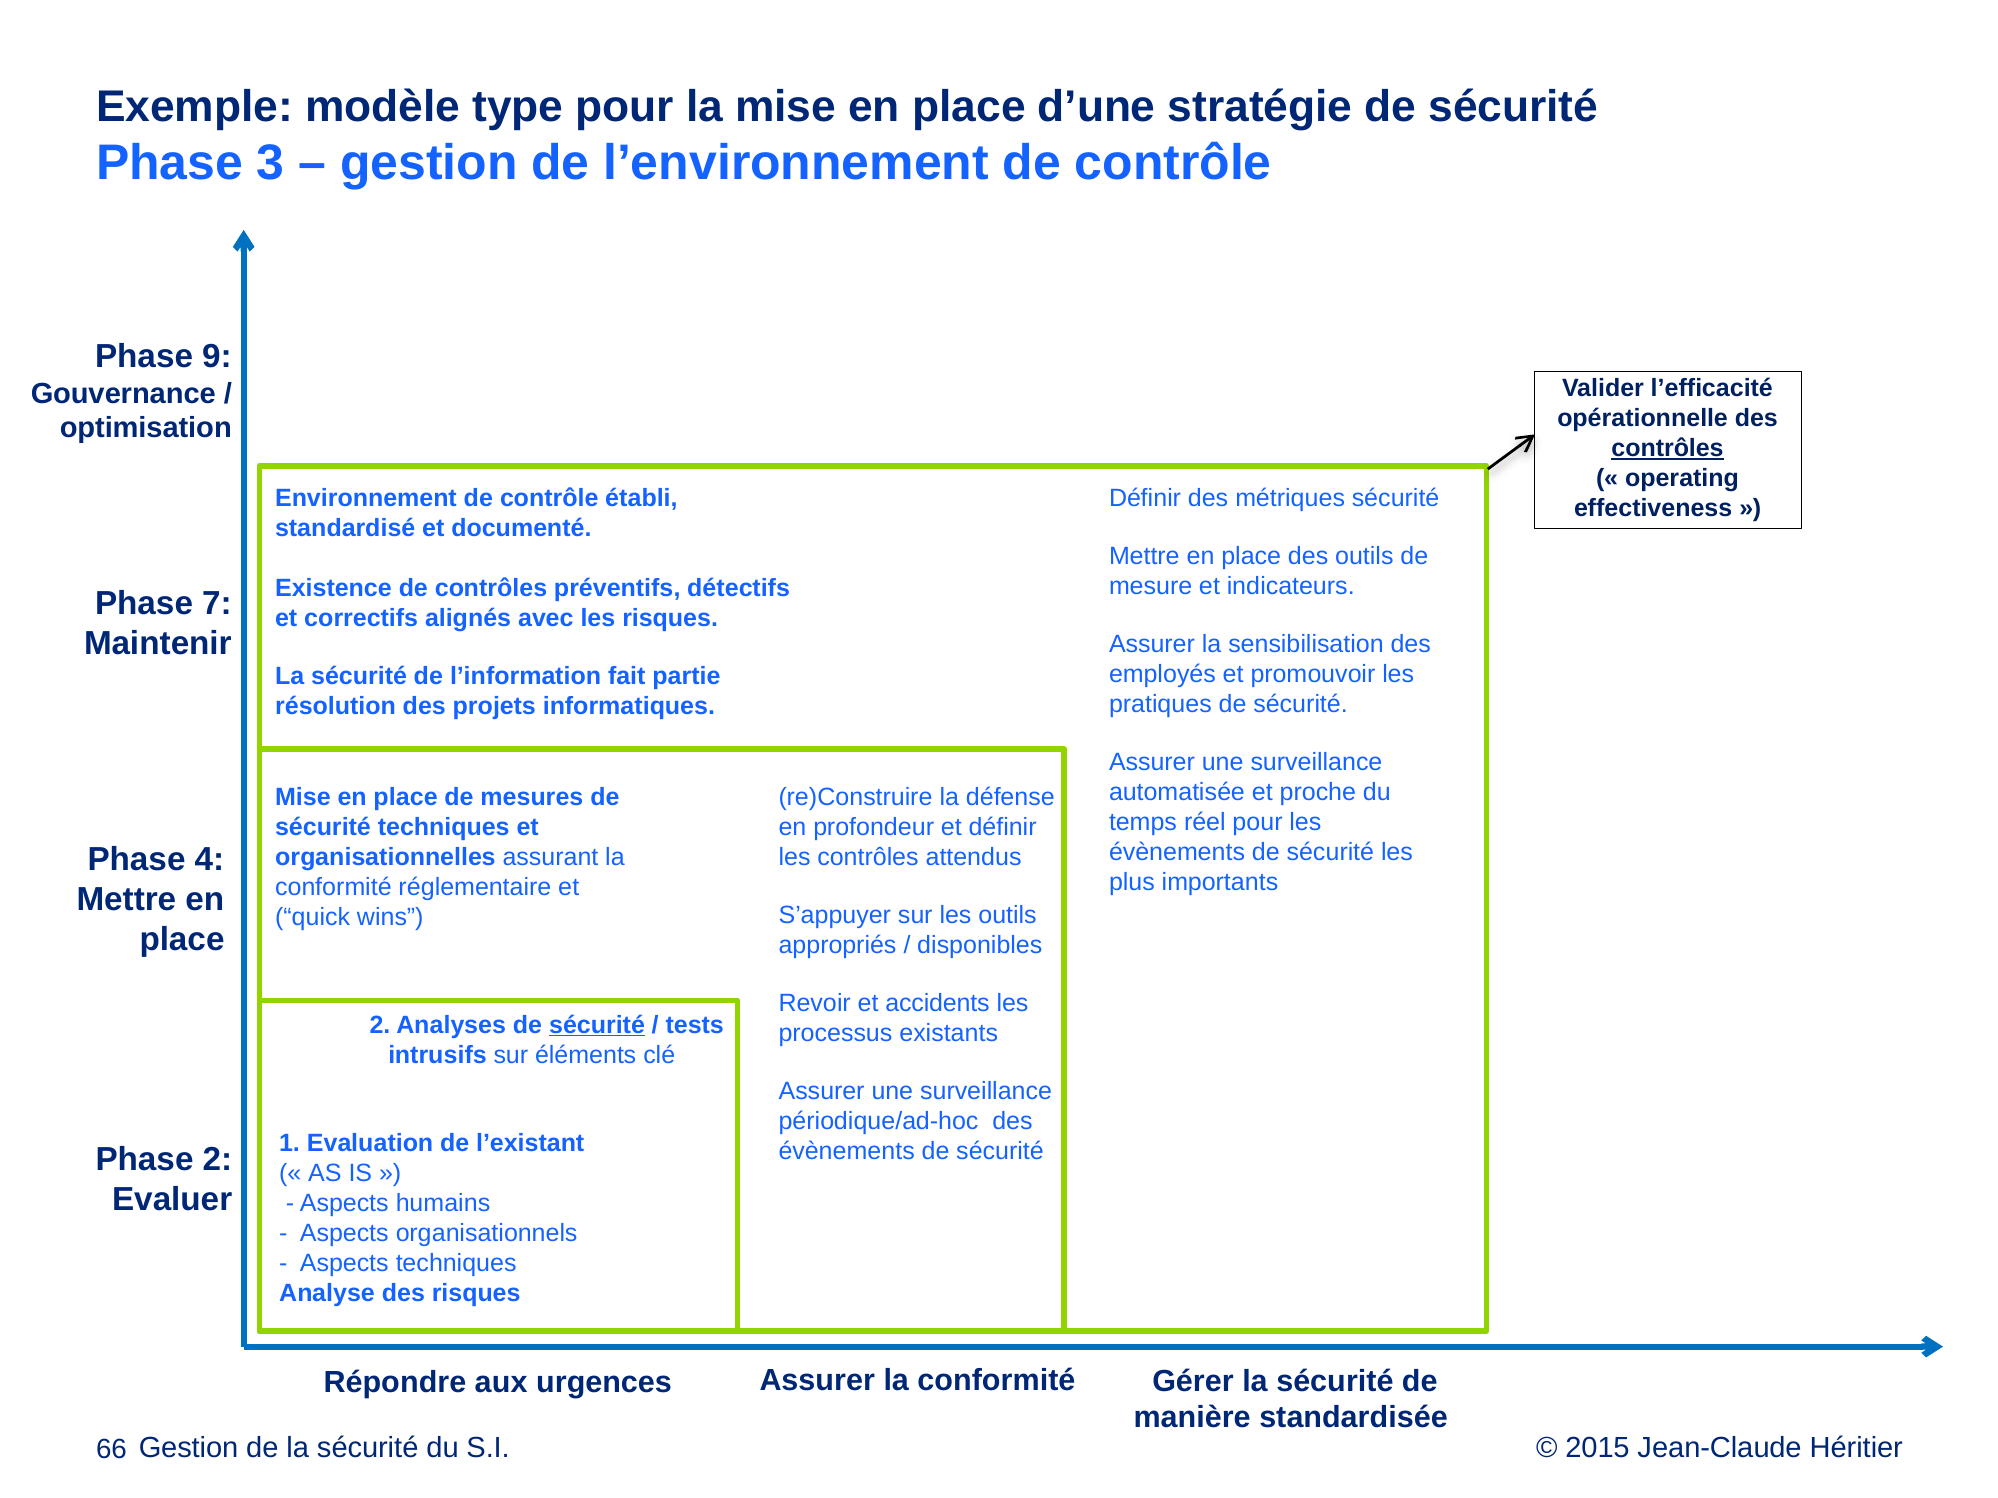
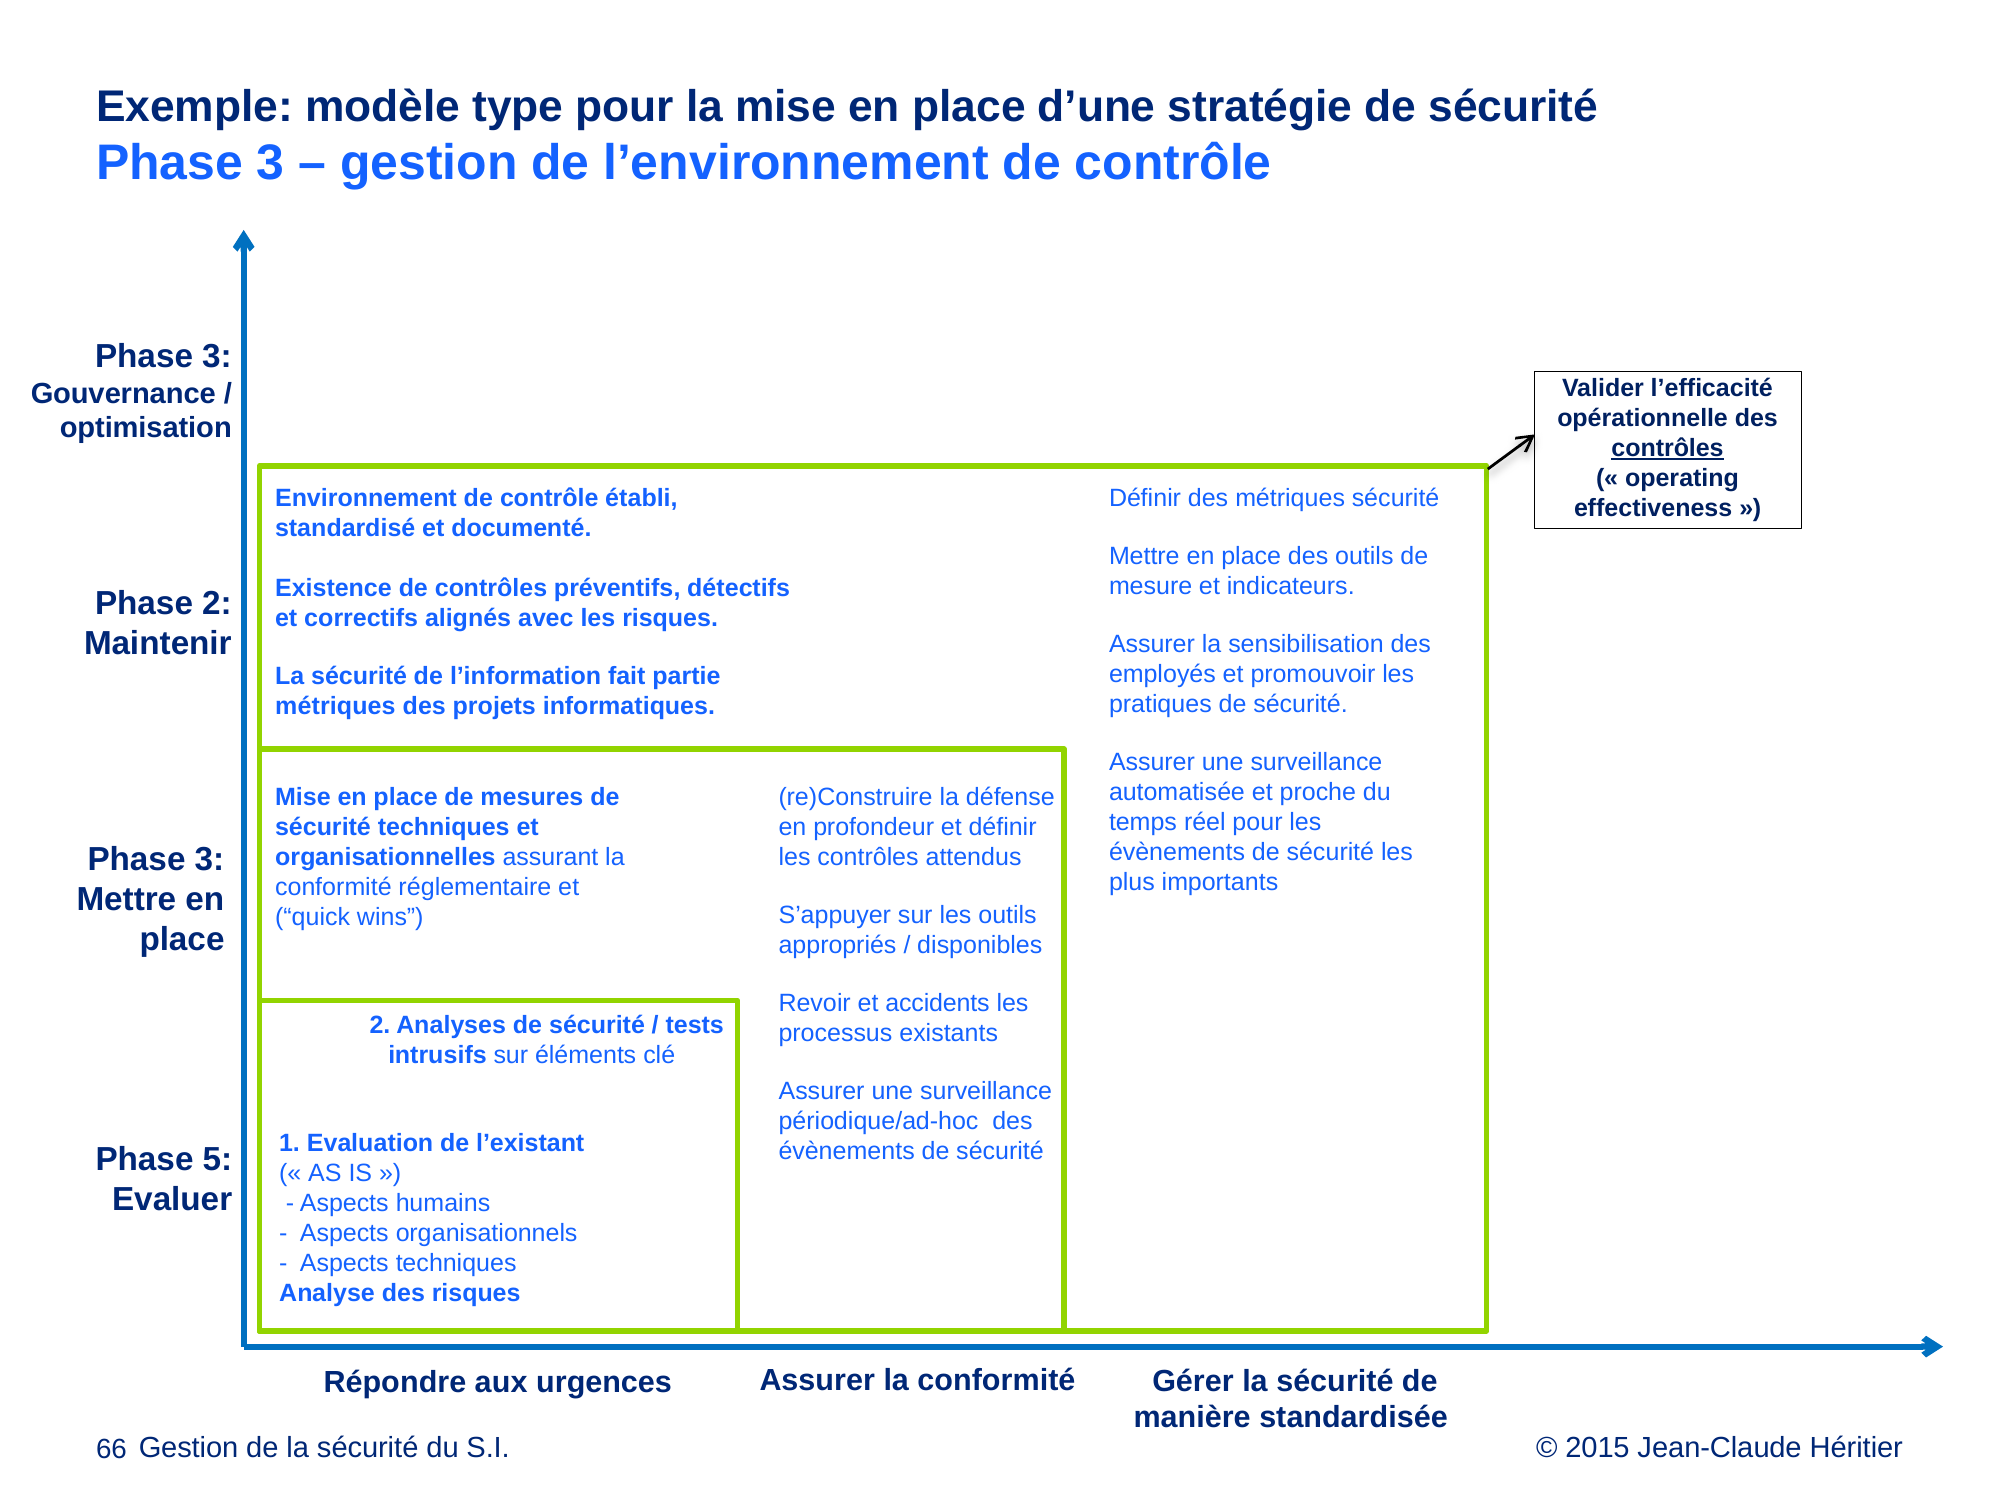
9 at (217, 356): 9 -> 3
Phase 7: 7 -> 2
résolution at (336, 707): résolution -> métriques
4 at (209, 860): 4 -> 3
sécurité at (597, 1025) underline: present -> none
Phase 2: 2 -> 5
